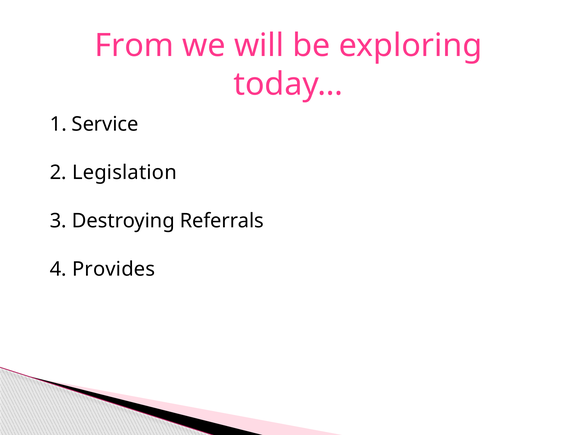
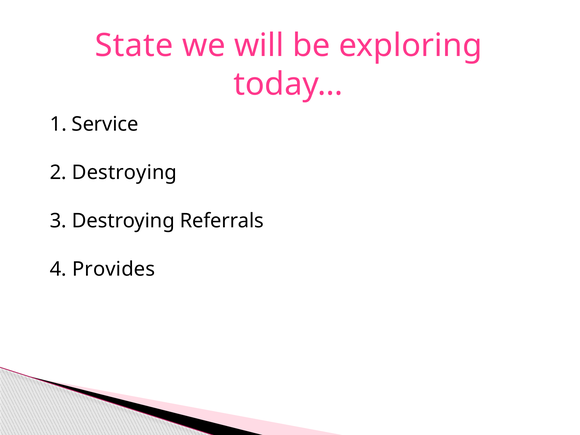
From: From -> State
2 Legislation: Legislation -> Destroying
